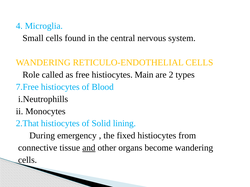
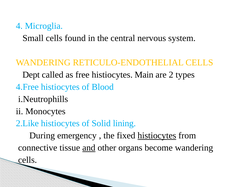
Role: Role -> Dept
7.Free: 7.Free -> 4.Free
2.That: 2.That -> 2.Like
histiocytes at (157, 136) underline: none -> present
